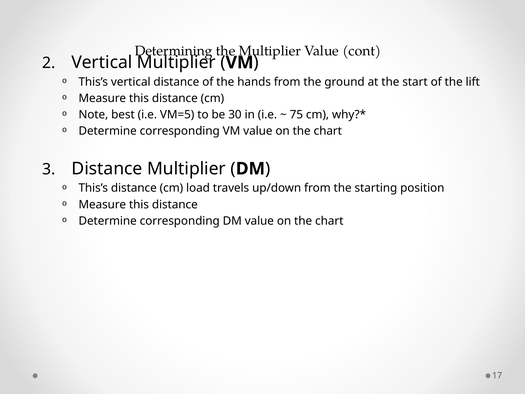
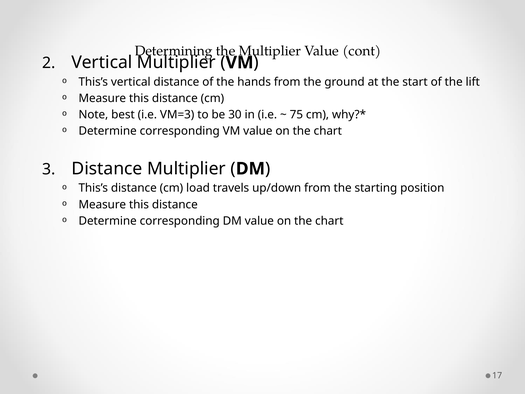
VM=5: VM=5 -> VM=3
